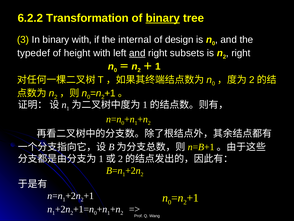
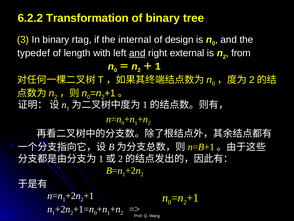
binary at (163, 18) underline: present -> none
binary with: with -> rtag
height: height -> length
subsets: subsets -> external
right at (241, 53): right -> from
